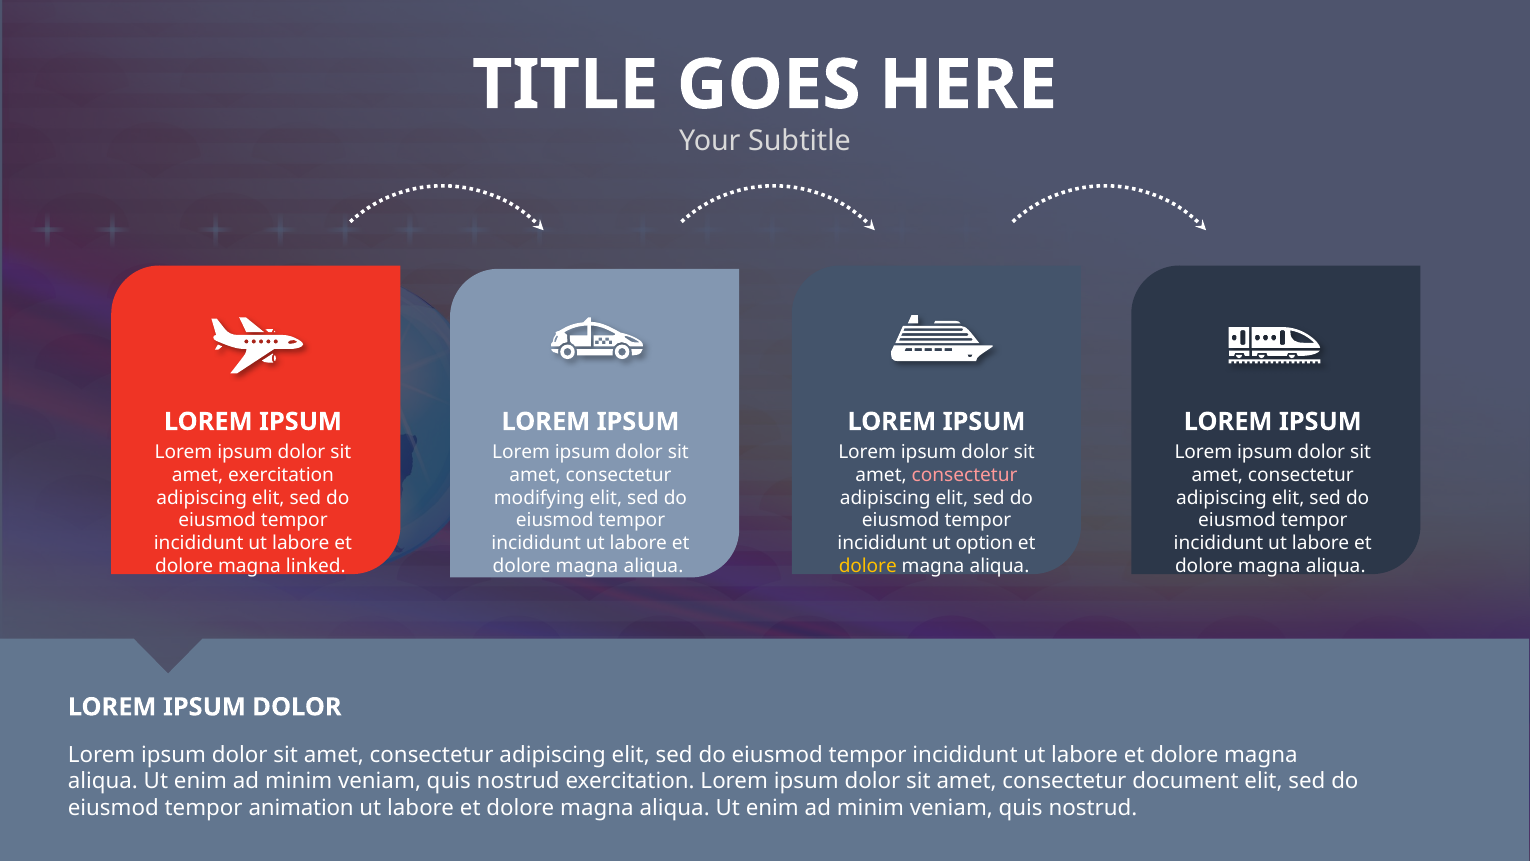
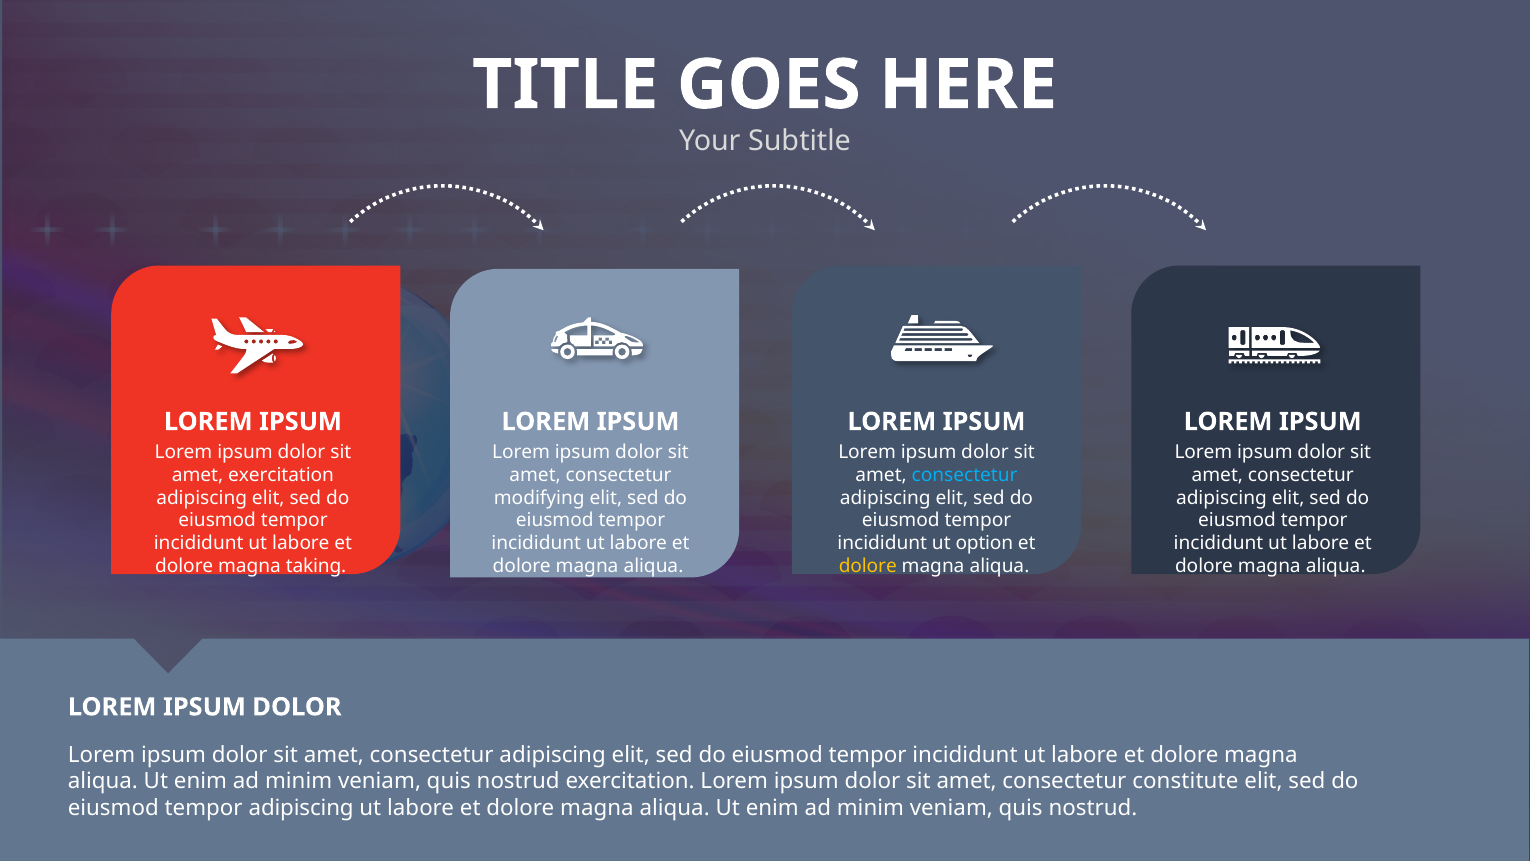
consectetur at (965, 475) colour: pink -> light blue
linked: linked -> taking
document: document -> constitute
tempor animation: animation -> adipiscing
